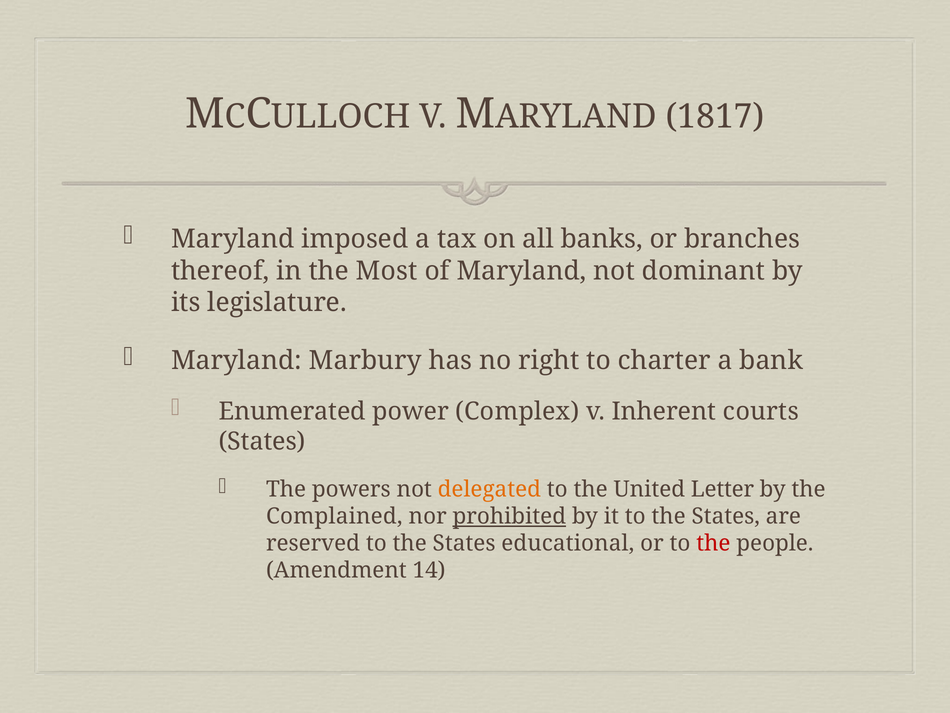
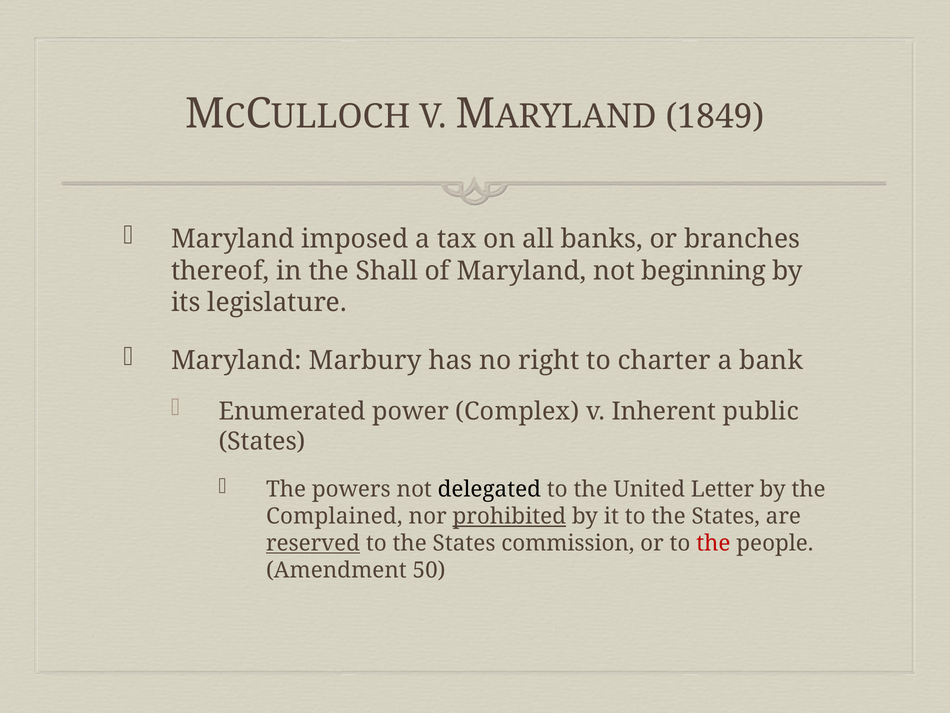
1817: 1817 -> 1849
Most: Most -> Shall
dominant: dominant -> beginning
courts: courts -> public
delegated colour: orange -> black
reserved underline: none -> present
educational: educational -> commission
14: 14 -> 50
